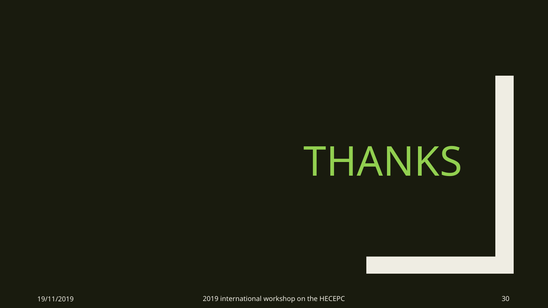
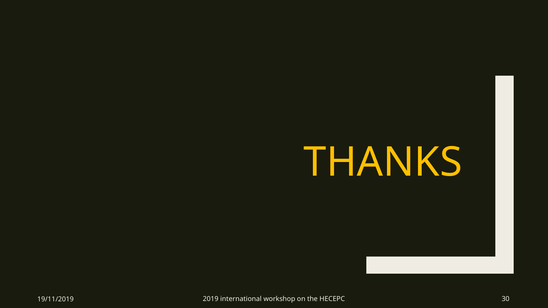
THANKS colour: light green -> yellow
